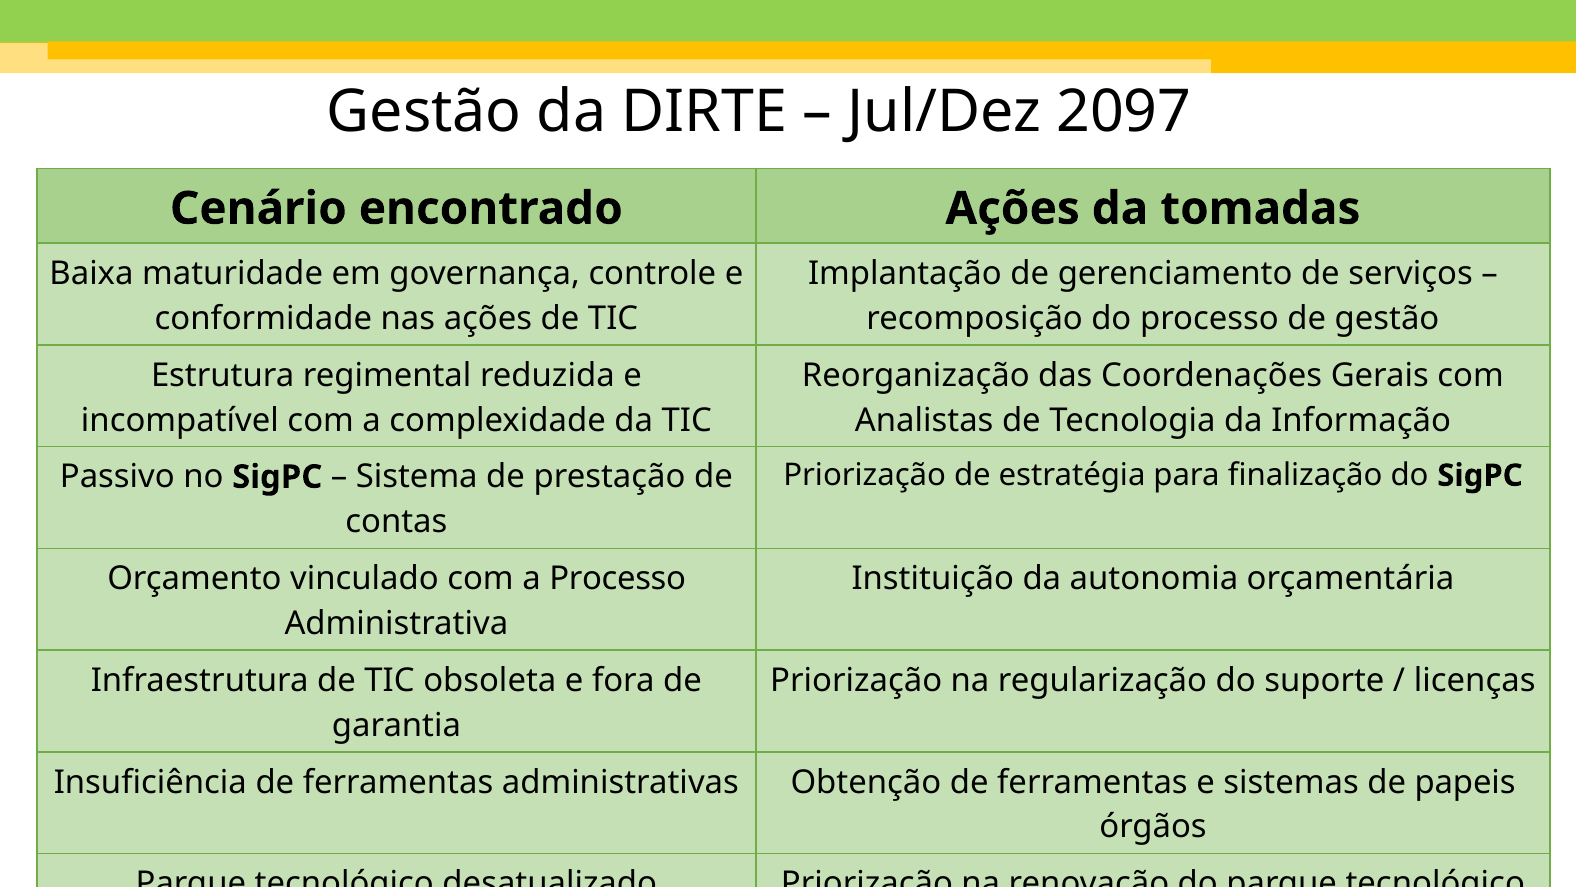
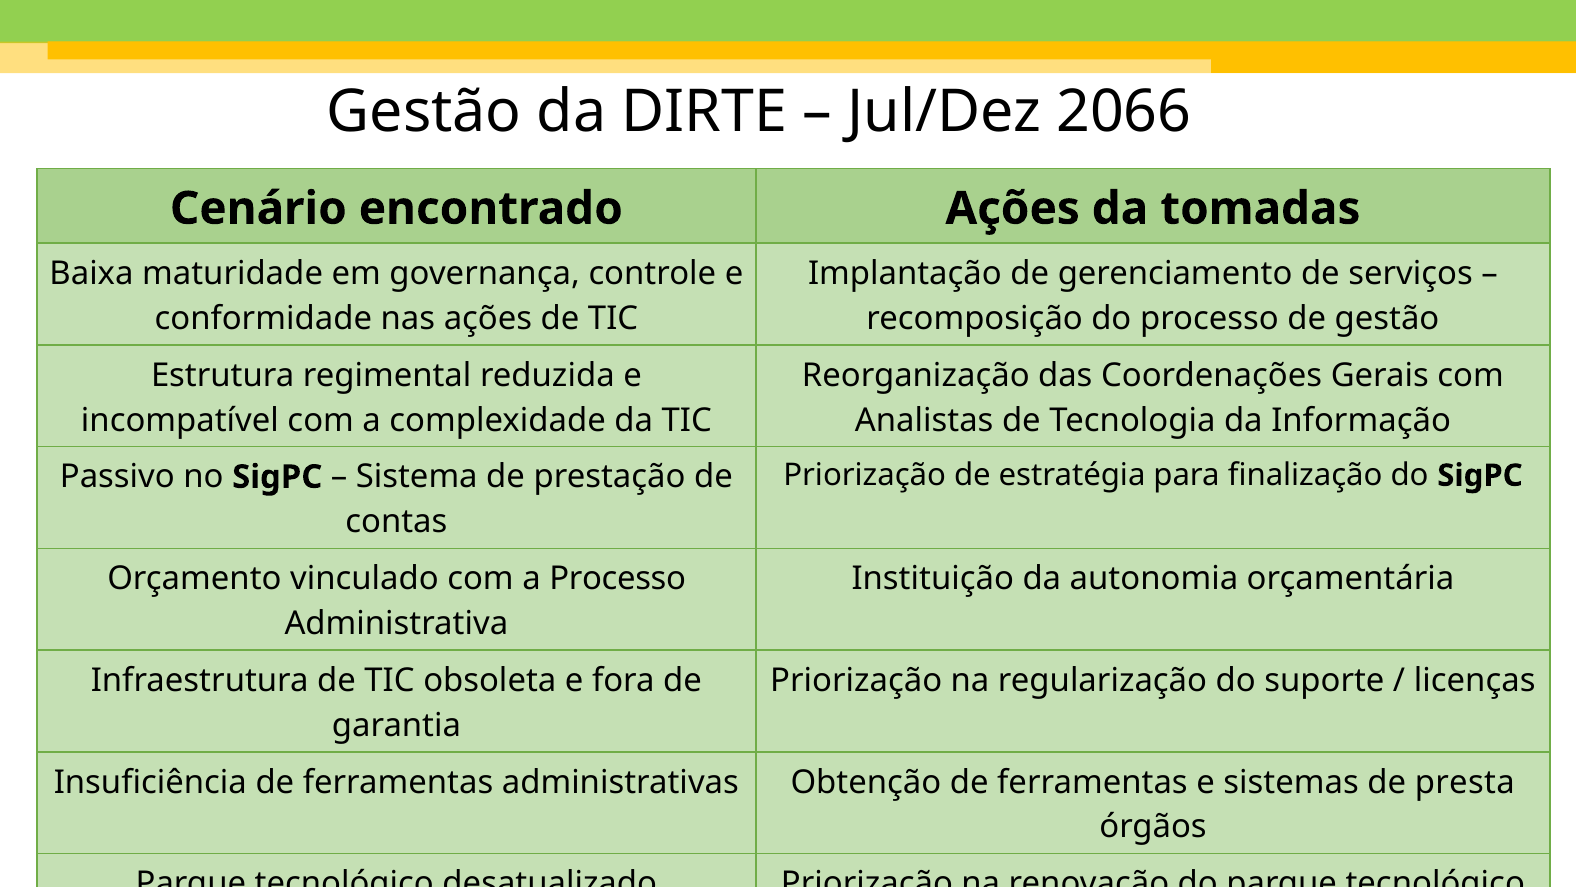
2097: 2097 -> 2066
sistemas de papeis: papeis -> presta
